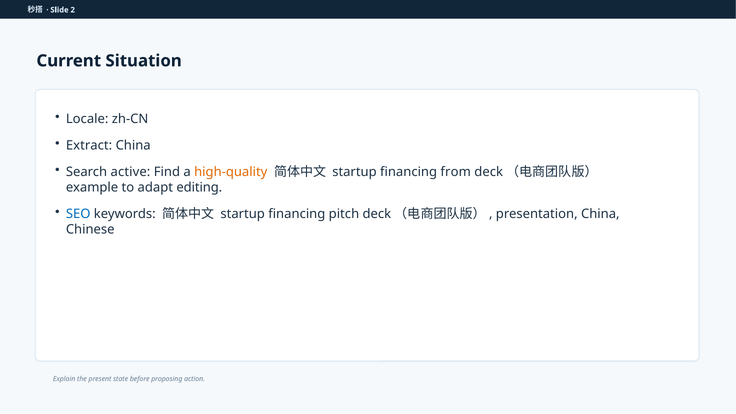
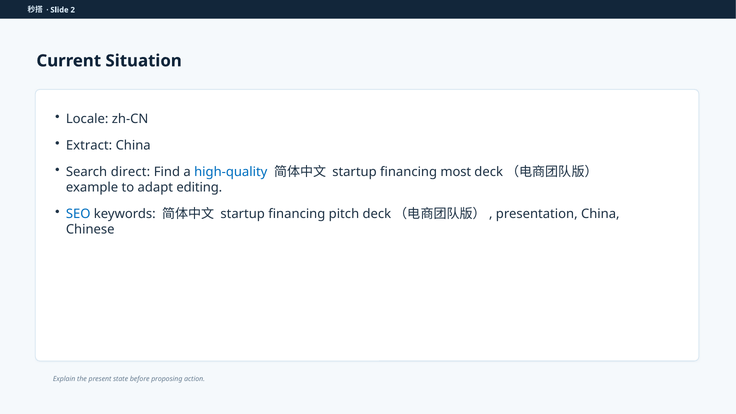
active: active -> direct
high-quality colour: orange -> blue
from: from -> most
